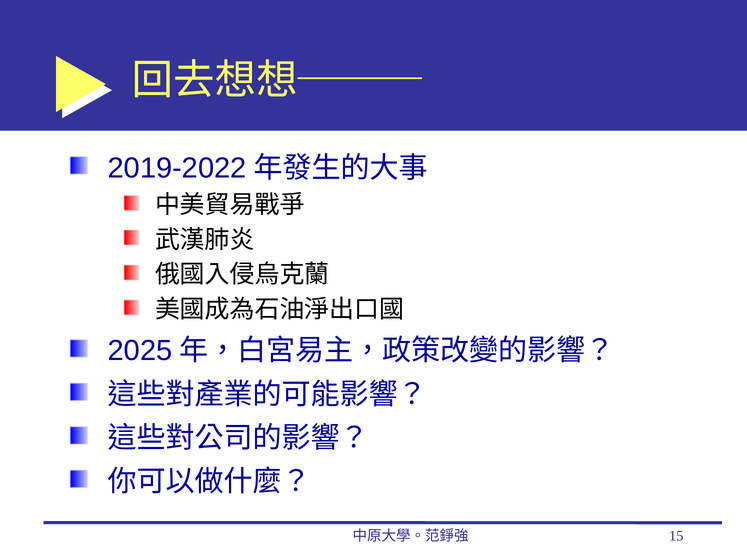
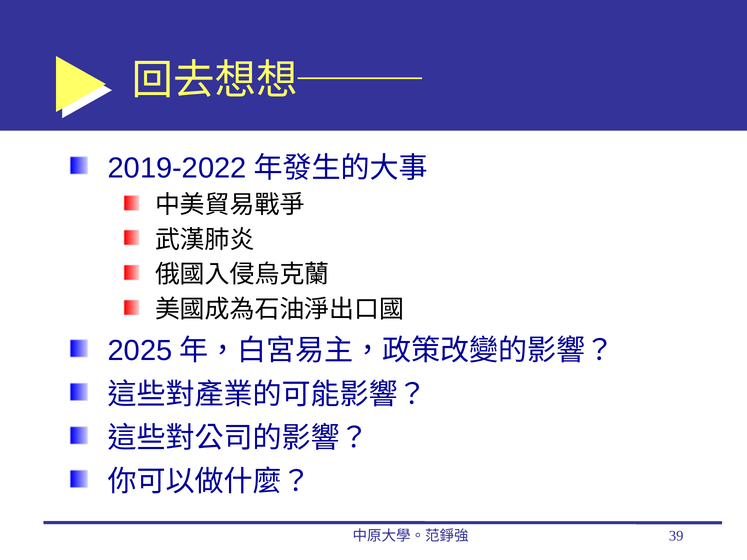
15: 15 -> 39
